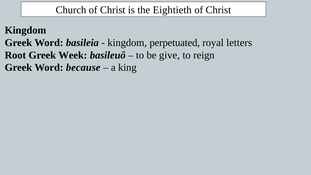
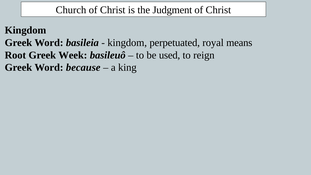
Eightieth: Eightieth -> Judgment
letters: letters -> means
give: give -> used
